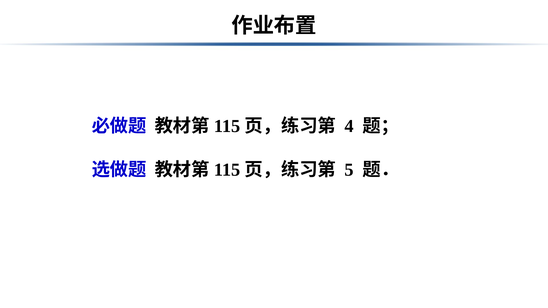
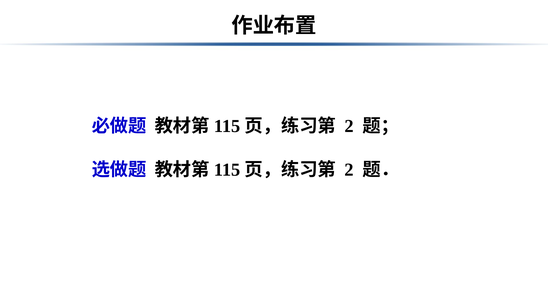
4 at (349, 126): 4 -> 2
5 at (349, 170): 5 -> 2
